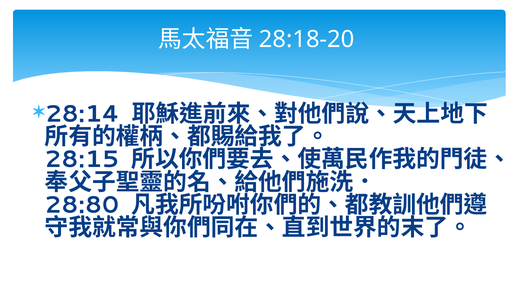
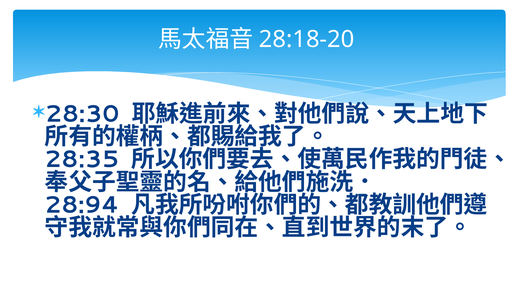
28:14: 28:14 -> 28:30
28:15: 28:15 -> 28:35
28:80: 28:80 -> 28:94
